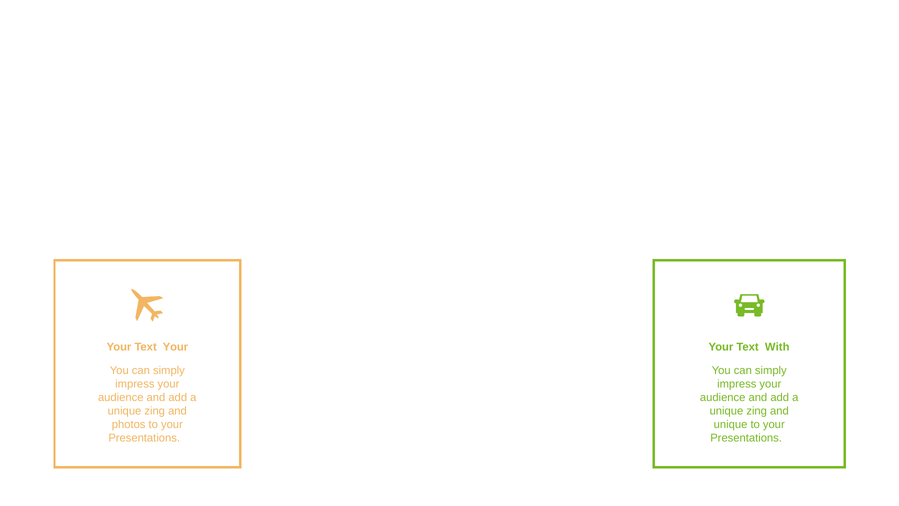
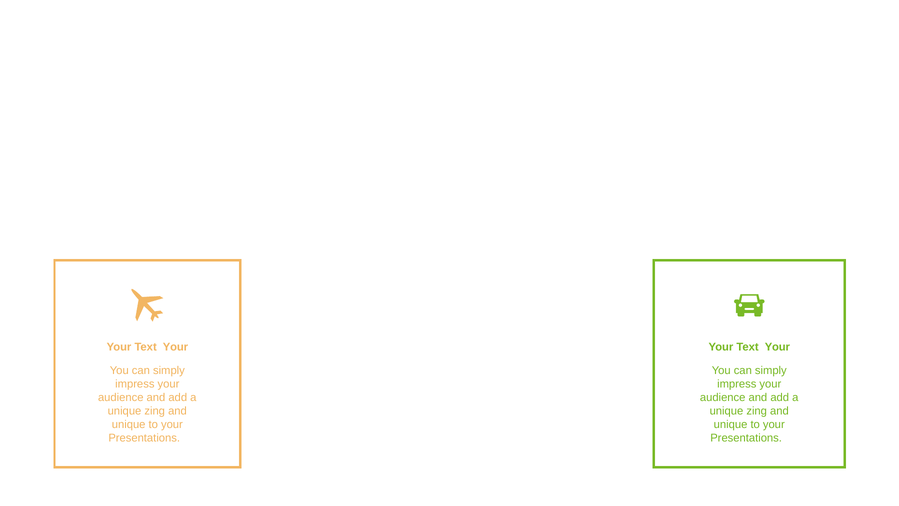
With at (777, 347): With -> Your
photos at (129, 424): photos -> unique
